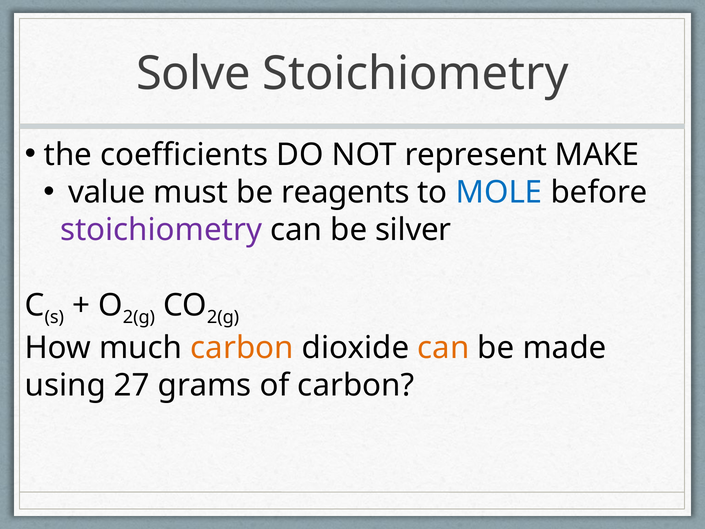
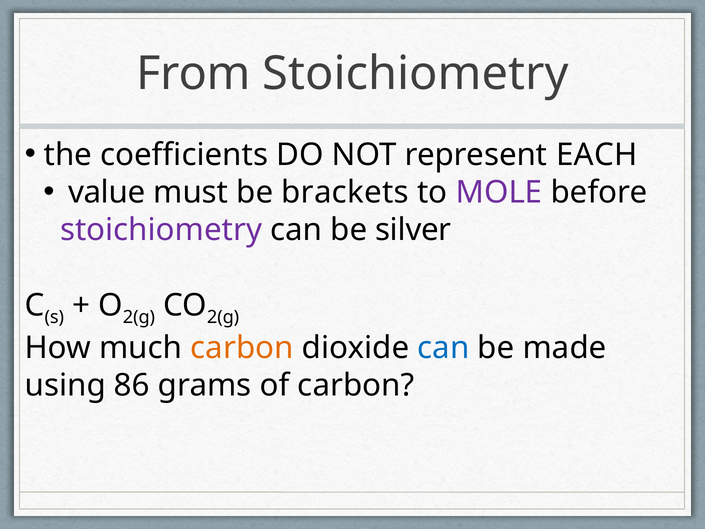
Solve: Solve -> From
MAKE: MAKE -> EACH
reagents: reagents -> brackets
MOLE colour: blue -> purple
can at (443, 348) colour: orange -> blue
27: 27 -> 86
